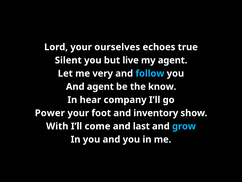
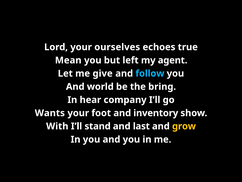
Silent: Silent -> Mean
live: live -> left
very: very -> give
And agent: agent -> world
know: know -> bring
Power: Power -> Wants
come: come -> stand
grow colour: light blue -> yellow
